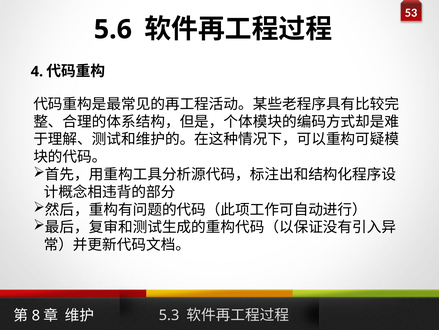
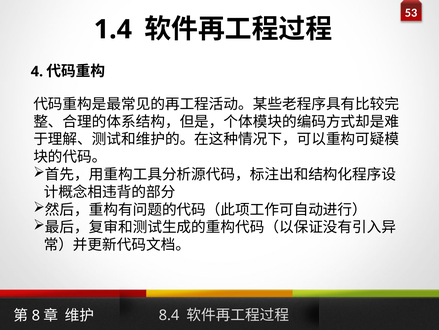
5.6: 5.6 -> 1.4
5.3: 5.3 -> 8.4
